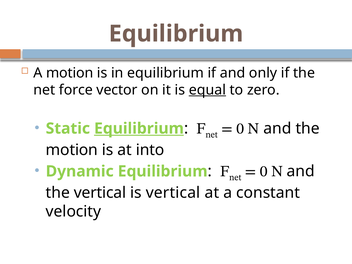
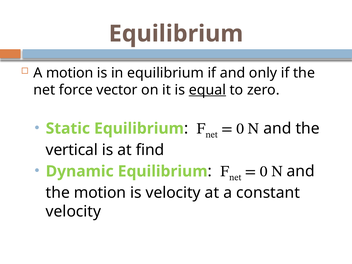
Equilibrium at (139, 128) underline: present -> none
motion at (72, 150): motion -> vertical
into: into -> find
the vertical: vertical -> motion
is vertical: vertical -> velocity
